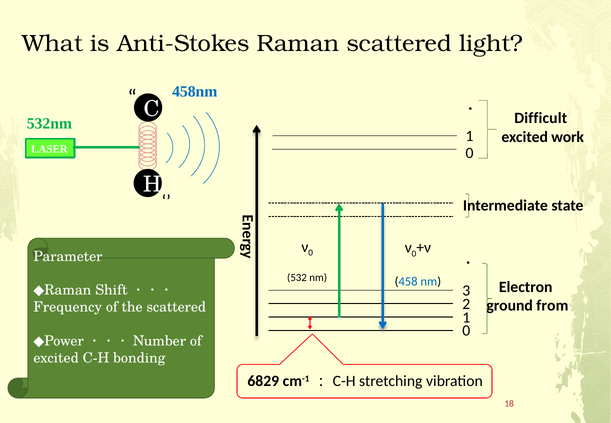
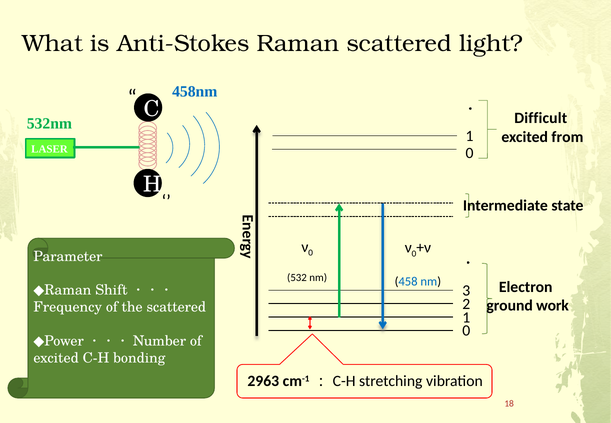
work: work -> from
from: from -> work
6829: 6829 -> 2963
